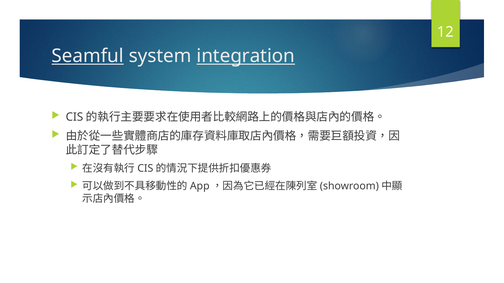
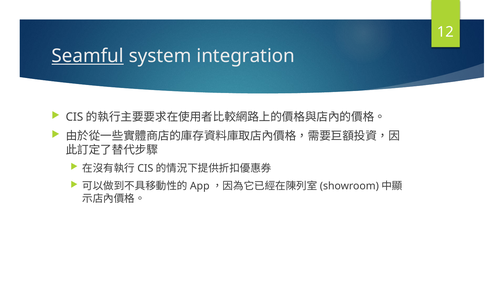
integration underline: present -> none
